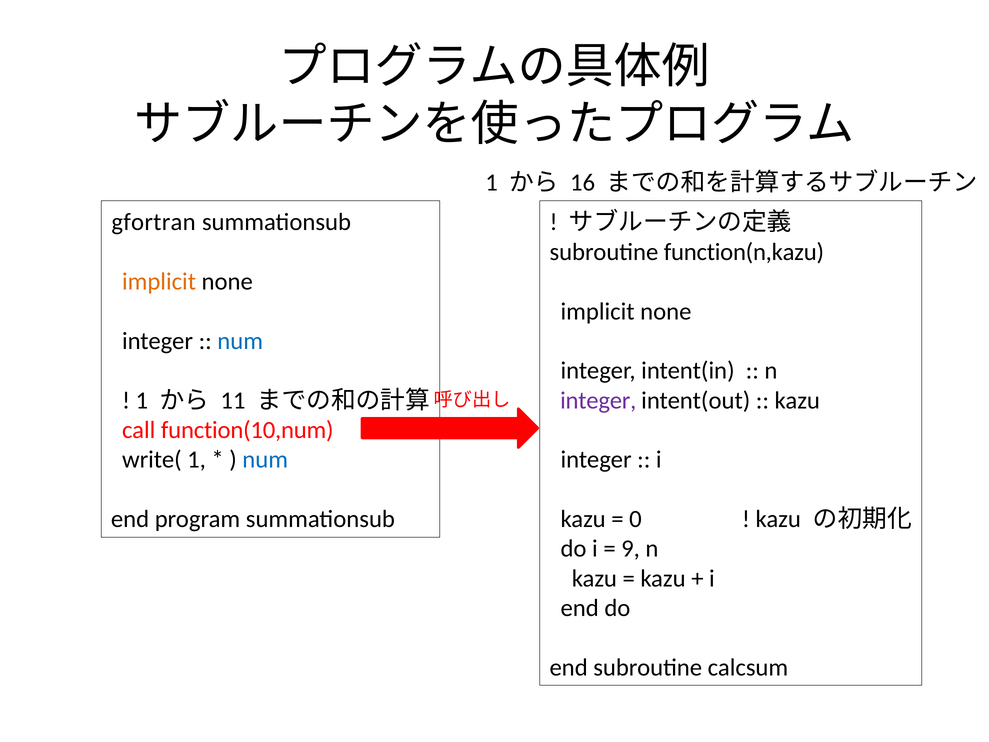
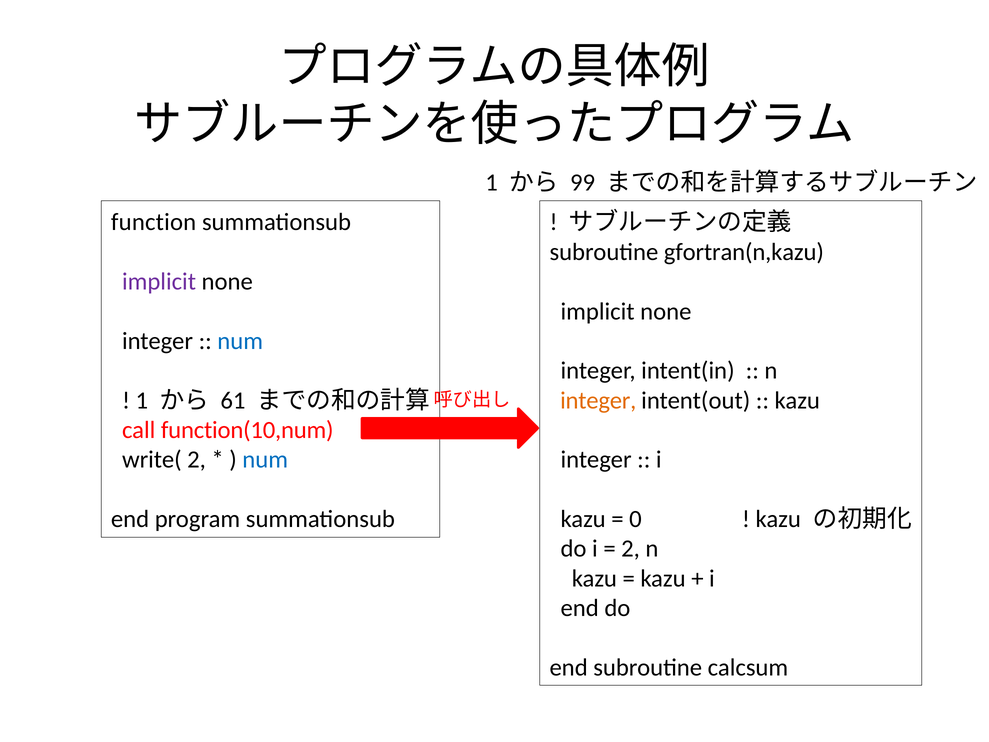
16: 16 -> 99
gfortran: gfortran -> function
function(n,kazu: function(n,kazu -> gfortran(n,kazu
implicit at (159, 282) colour: orange -> purple
11: 11 -> 61
integer at (598, 400) colour: purple -> orange
write( 1: 1 -> 2
9 at (631, 549): 9 -> 2
